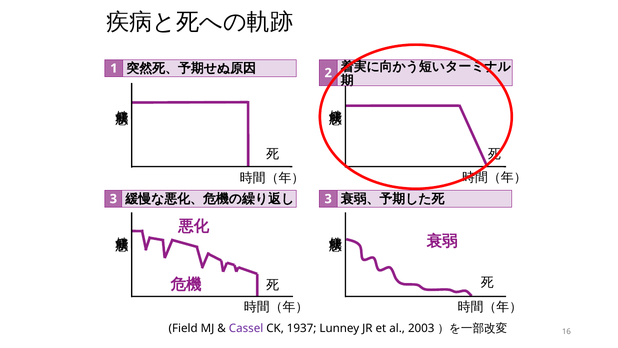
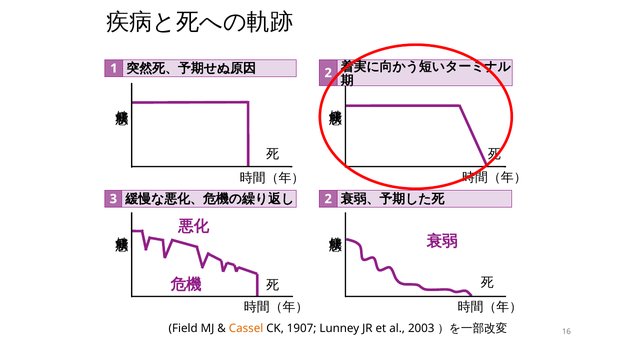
3 at (328, 199): 3 -> 2
Cassel colour: purple -> orange
1937: 1937 -> 1907
